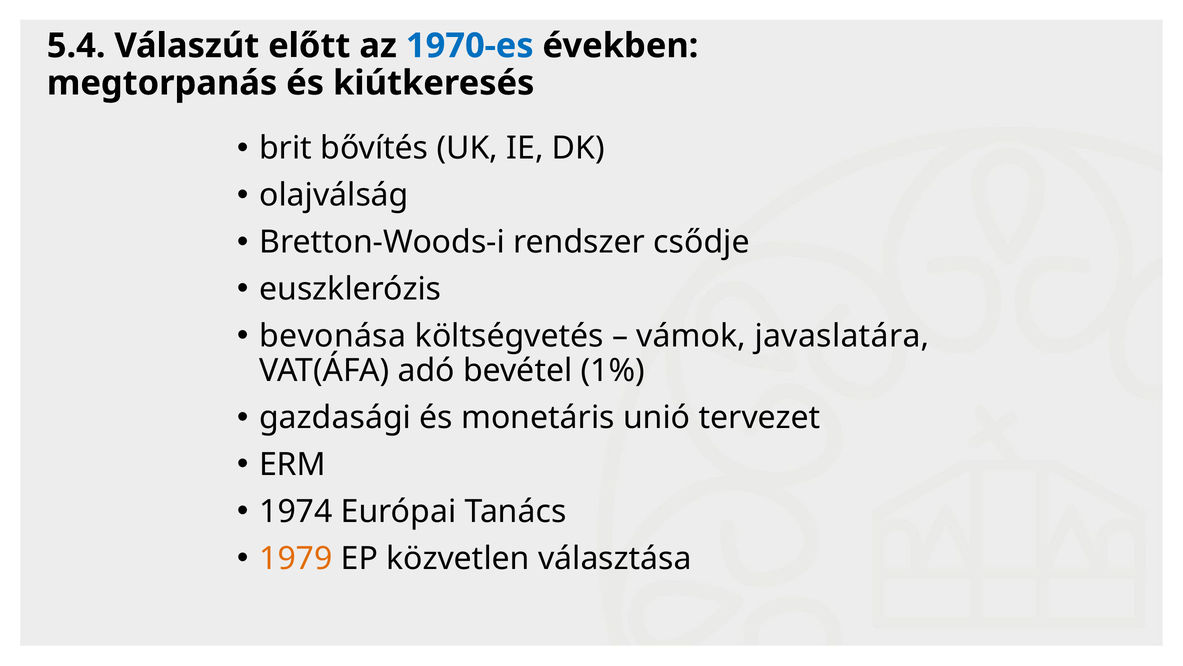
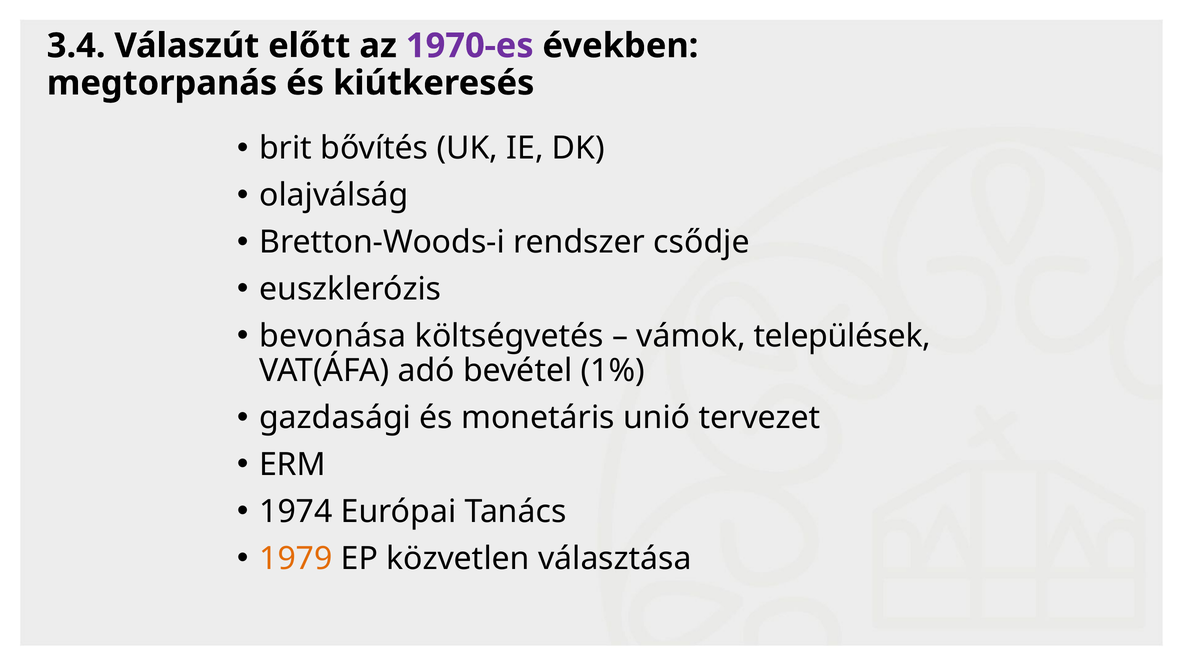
5.4: 5.4 -> 3.4
1970-es colour: blue -> purple
javaslatára: javaslatára -> települések
